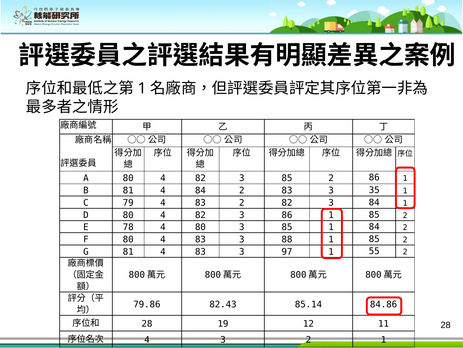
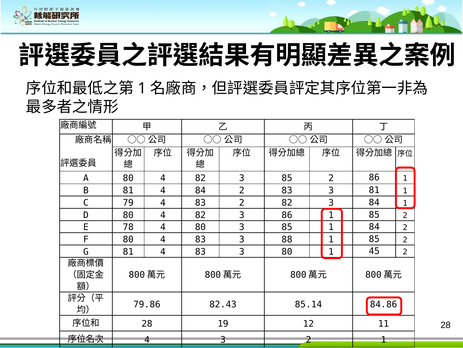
3 35: 35 -> 81
3 97: 97 -> 80
55: 55 -> 45
